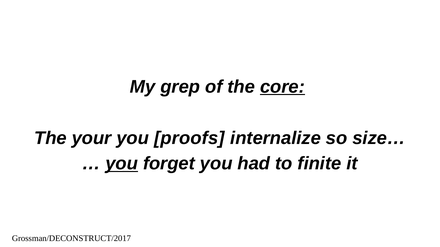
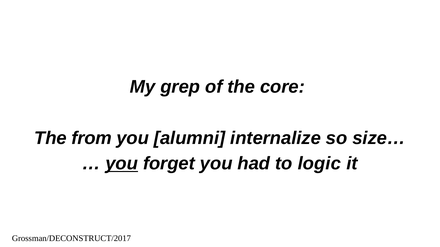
core underline: present -> none
your: your -> from
proofs: proofs -> alumni
finite: finite -> logic
